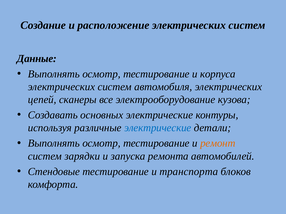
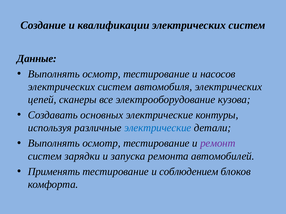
расположение: расположение -> квалификации
корпуса: корпуса -> насосов
ремонт colour: orange -> purple
Стендовые: Стендовые -> Применять
транспорта: транспорта -> соблюдением
